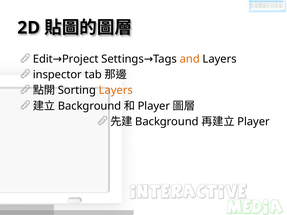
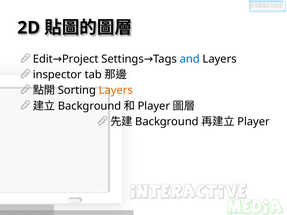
and colour: orange -> blue
